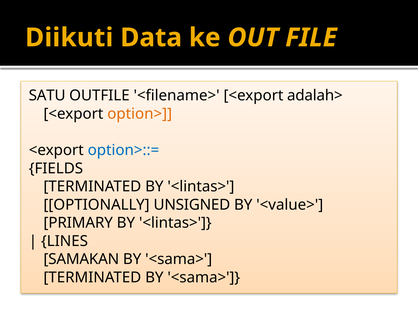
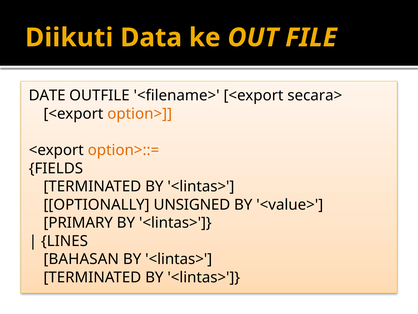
SATU: SATU -> DATE
adalah>: adalah> -> secara>
option>::= colour: blue -> orange
SAMAKAN: SAMAKAN -> BAHASAN
<sama> at (179, 259): <sama> -> <lintas>
<sama> at (204, 277): <sama> -> <lintas>
